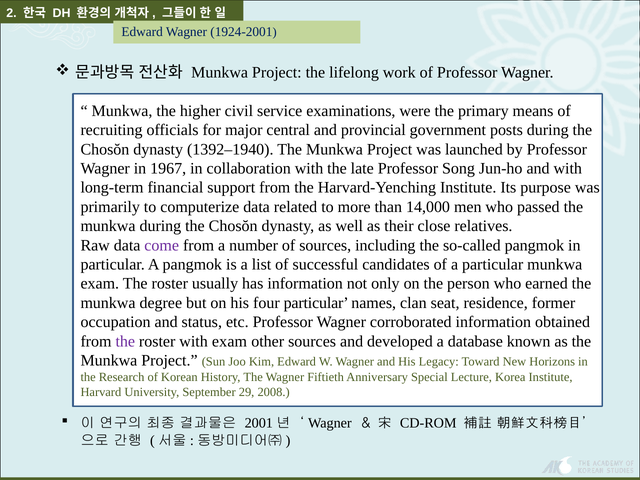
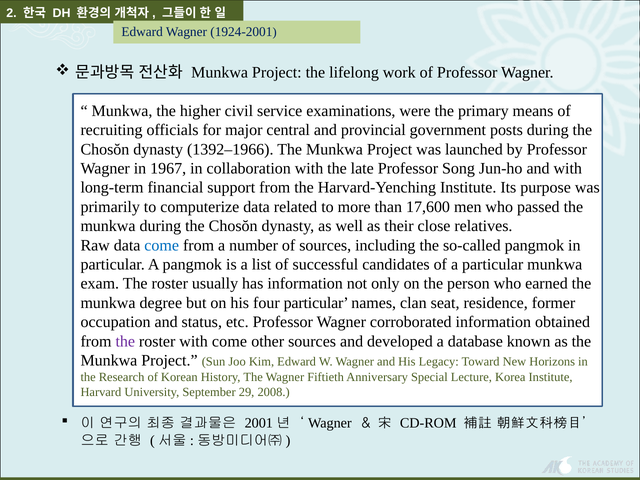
1392–1940: 1392–1940 -> 1392–1966
14,000: 14,000 -> 17,600
come at (162, 245) colour: purple -> blue
with exam: exam -> come
